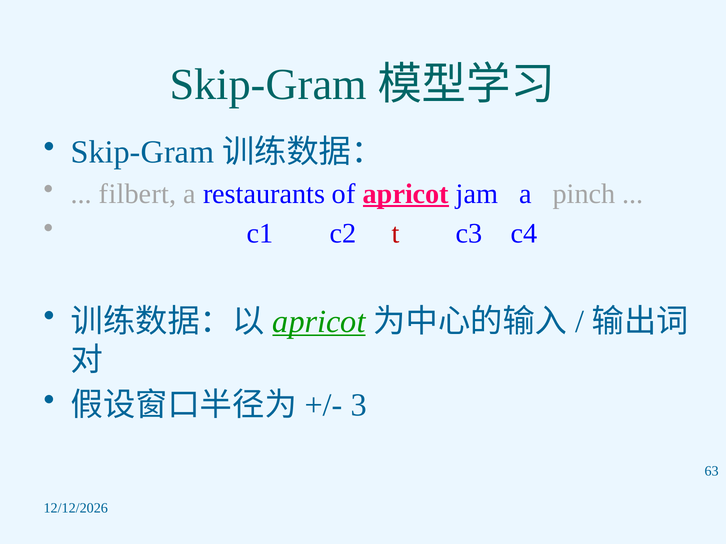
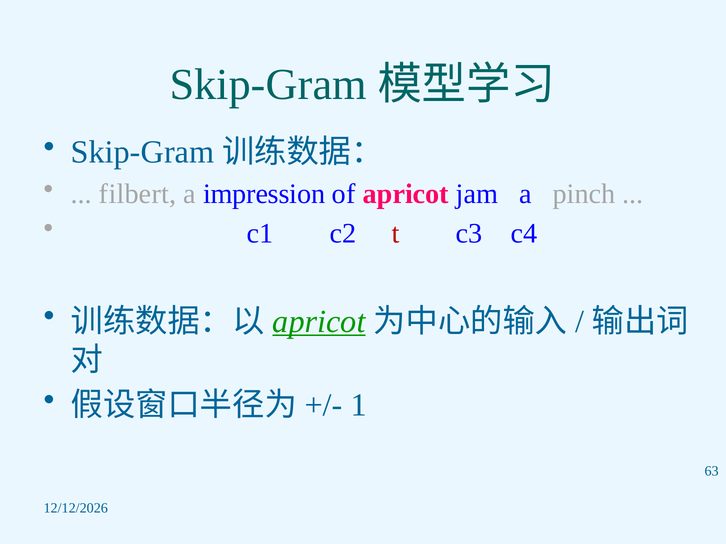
restaurants: restaurants -> impression
apricot at (406, 194) underline: present -> none
3: 3 -> 1
